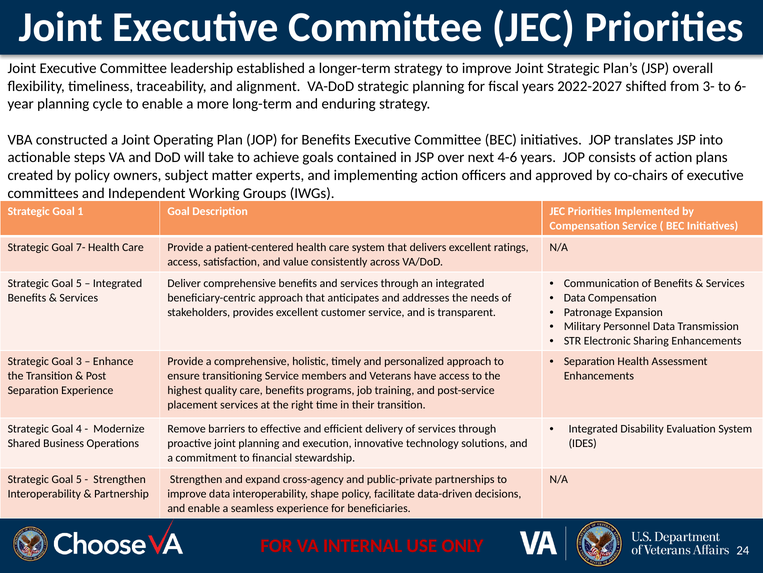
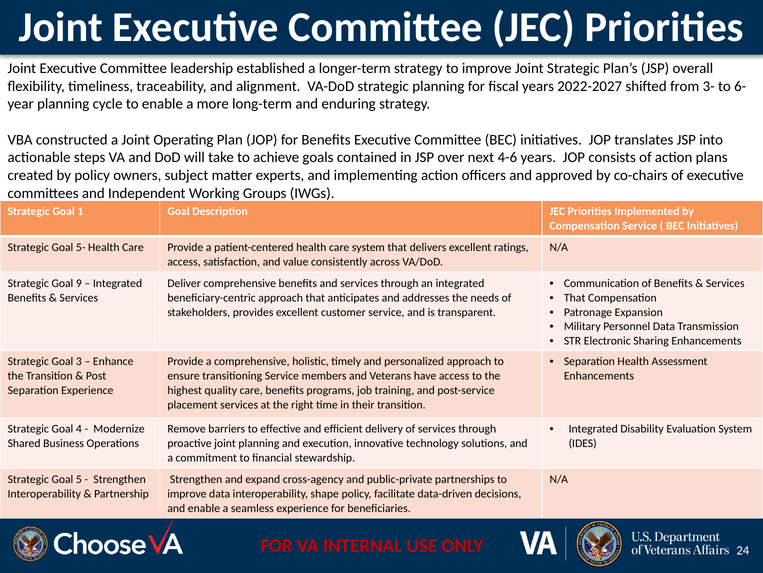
7-: 7- -> 5-
5 at (79, 283): 5 -> 9
Data at (575, 297): Data -> That
